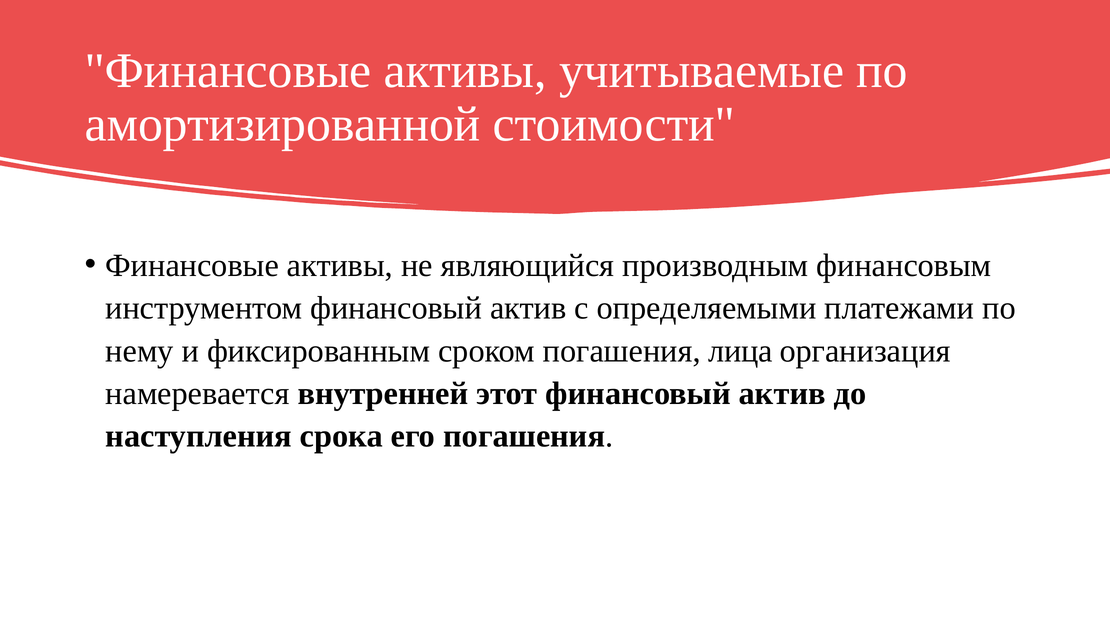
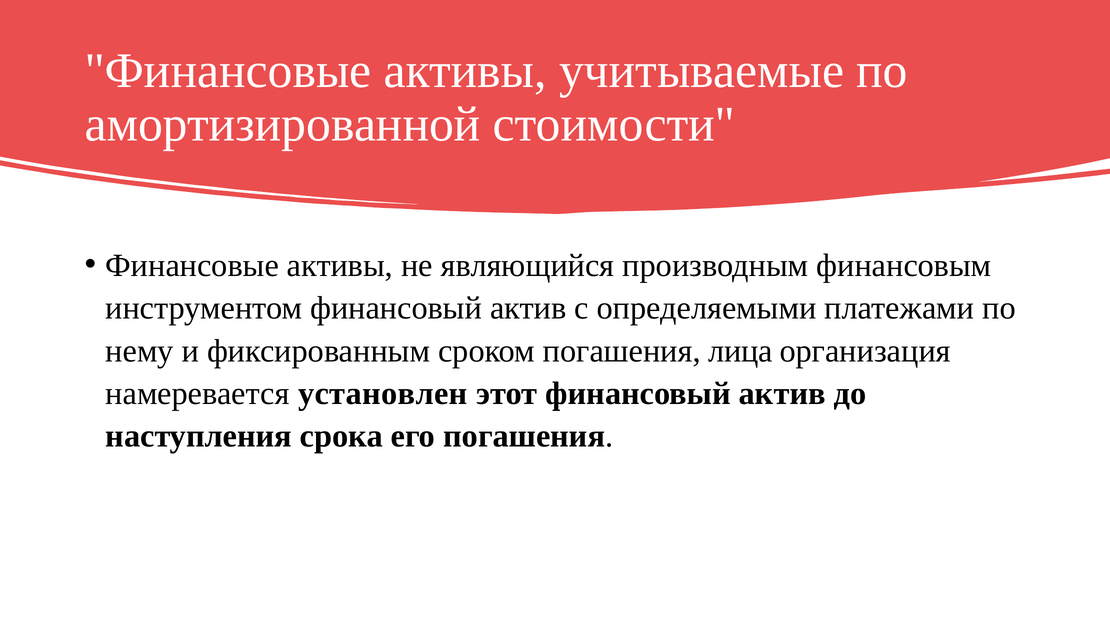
внутренней: внутренней -> установлен
